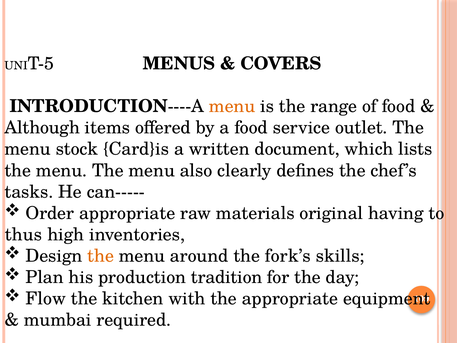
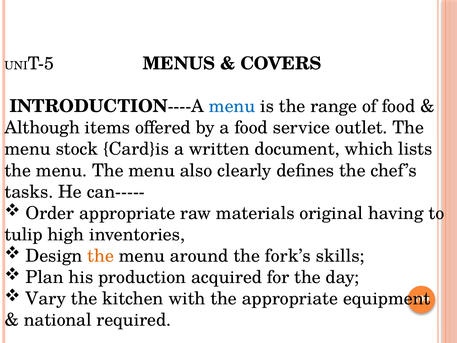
menu at (232, 106) colour: orange -> blue
thus: thus -> tulip
tradition: tradition -> acquired
Flow: Flow -> Vary
mumbai: mumbai -> national
